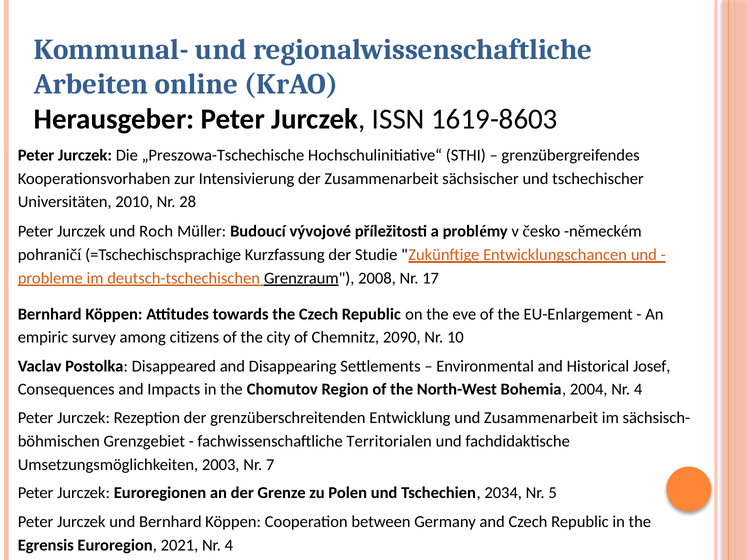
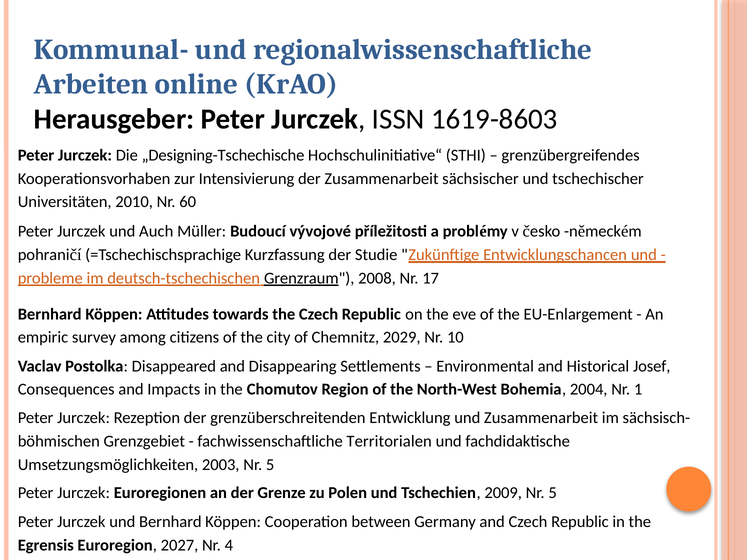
„Preszowa-Tschechische: „Preszowa-Tschechische -> „Designing-Tschechische
28: 28 -> 60
Roch: Roch -> Auch
2090: 2090 -> 2029
2004 Nr 4: 4 -> 1
2003 Nr 7: 7 -> 5
2034: 2034 -> 2009
2021: 2021 -> 2027
